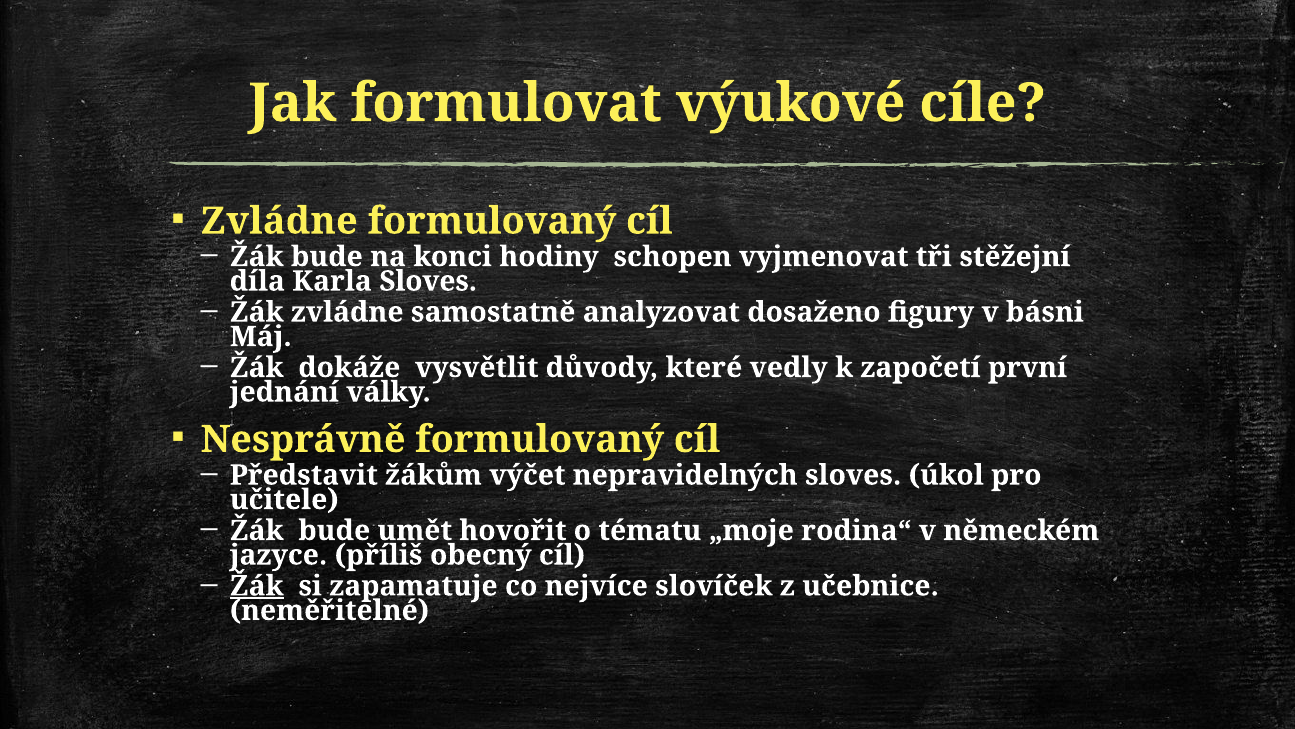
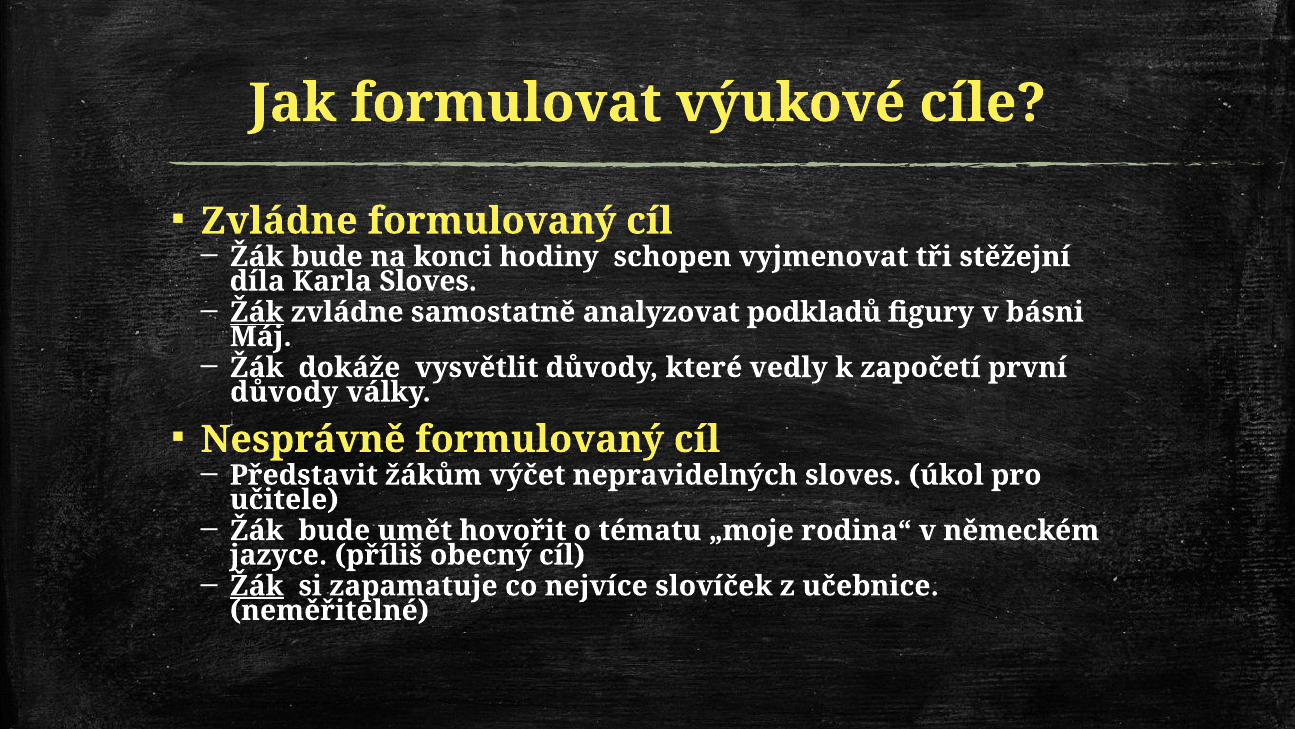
Žák at (257, 312) underline: none -> present
dosaženo: dosaženo -> podkladů
jednání at (284, 392): jednání -> důvody
